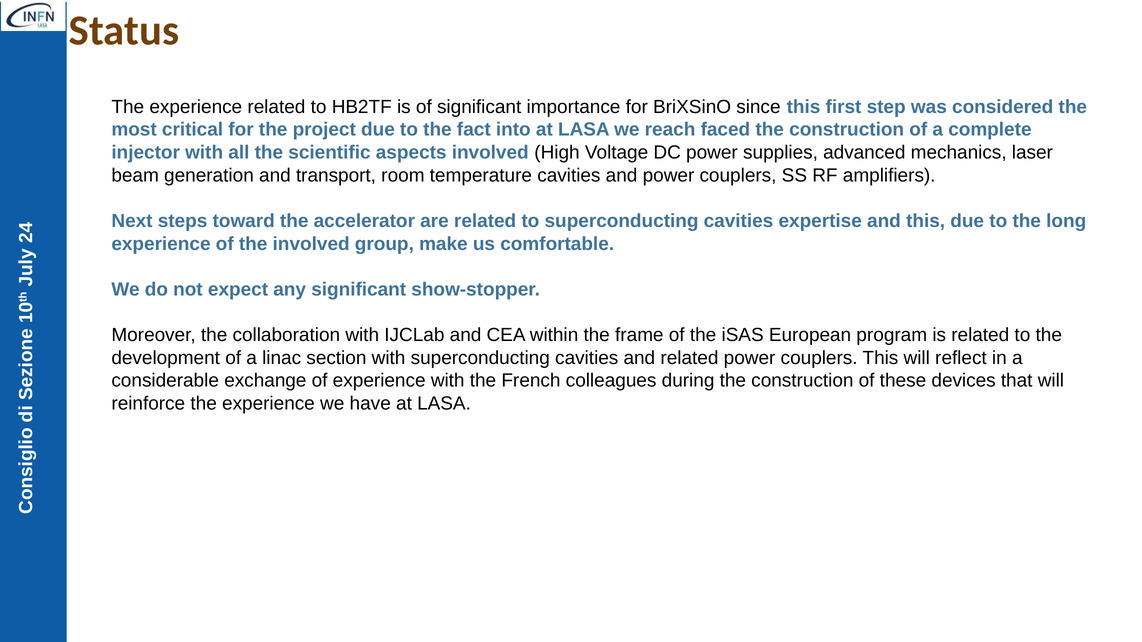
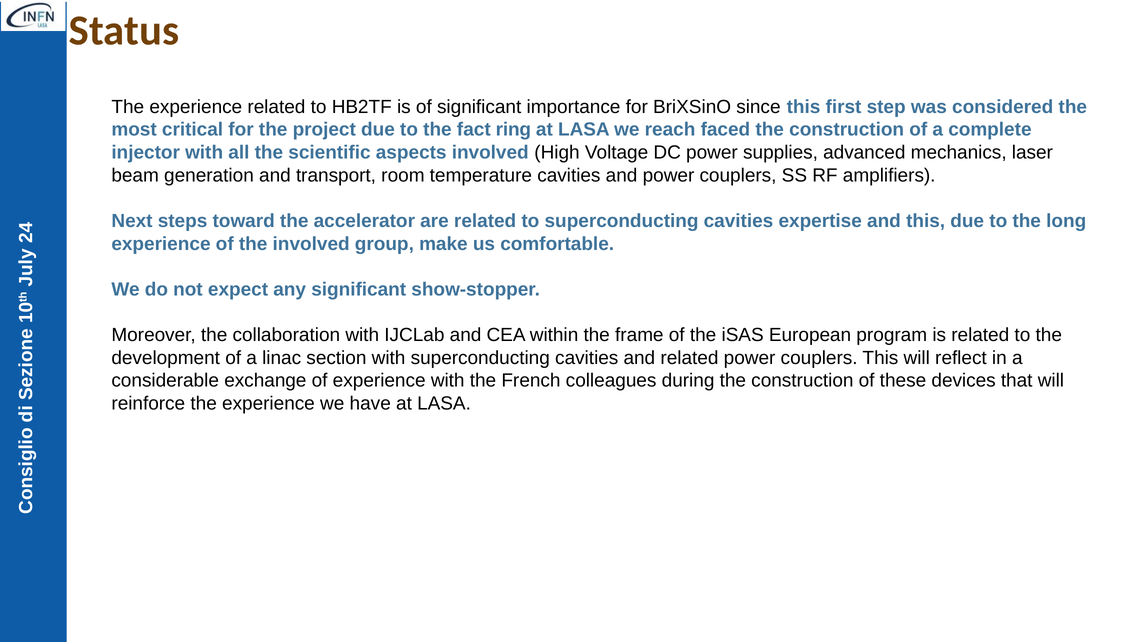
into: into -> ring
